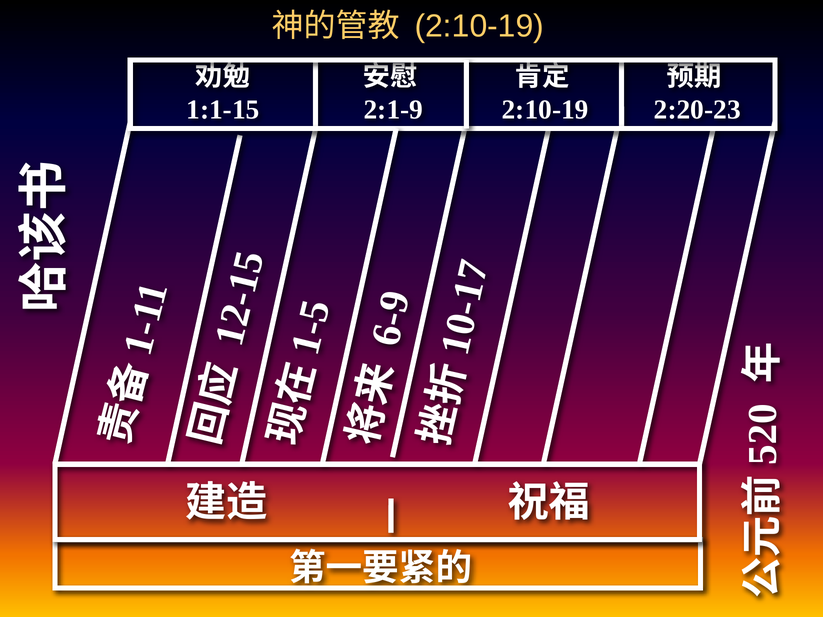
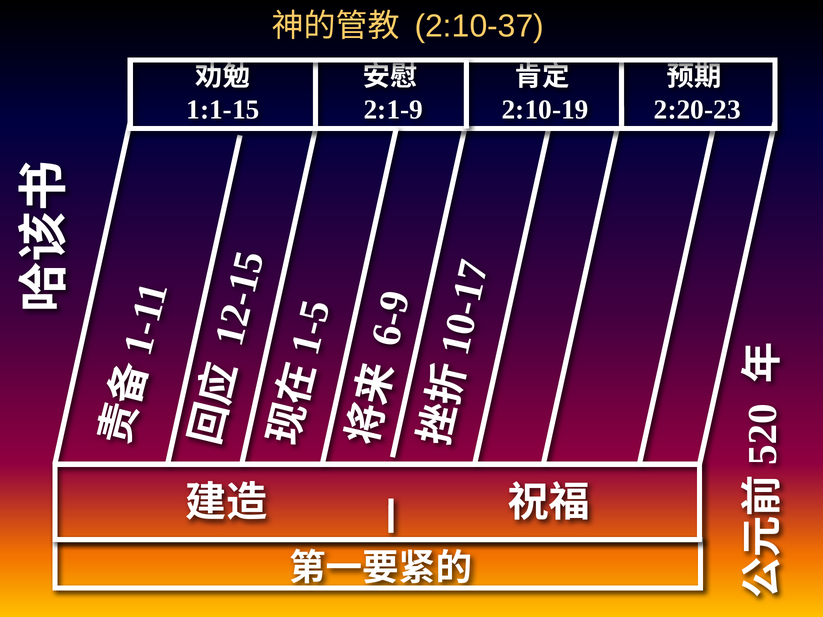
2:10-19 at (479, 26): 2:10-19 -> 2:10-37
